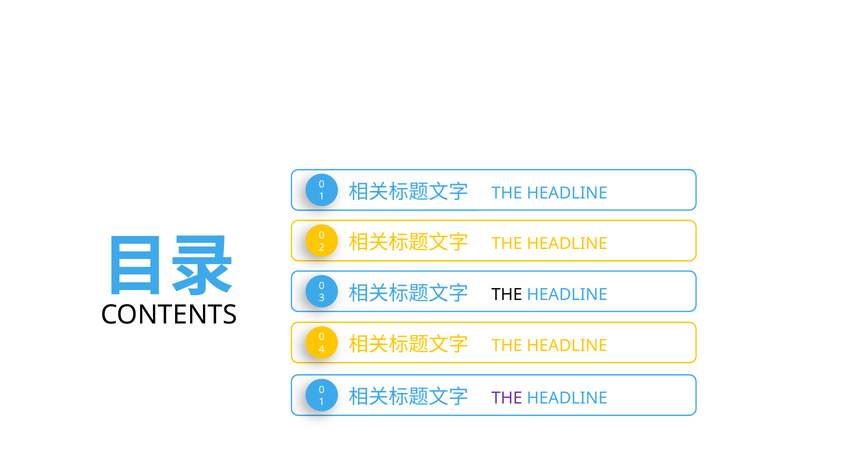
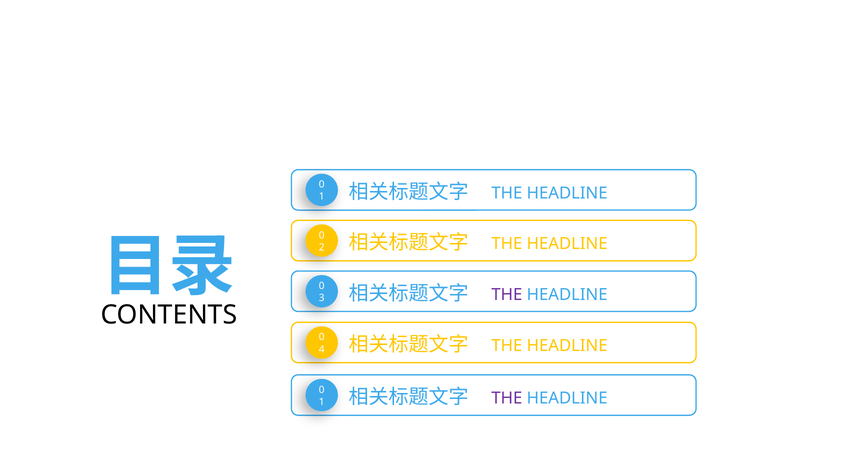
THE at (507, 294) colour: black -> purple
